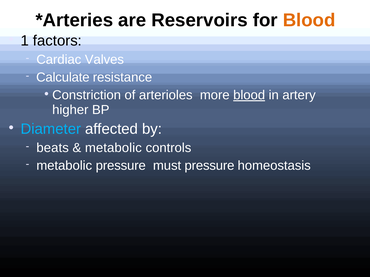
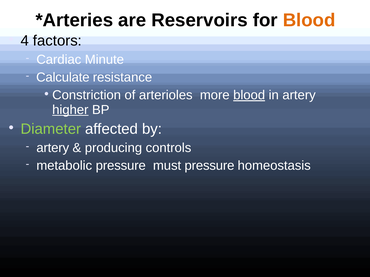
1: 1 -> 4
Valves: Valves -> Minute
higher underline: none -> present
Diameter colour: light blue -> light green
beats at (53, 148): beats -> artery
metabolic at (113, 148): metabolic -> producing
